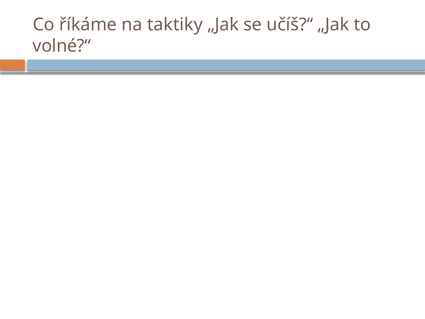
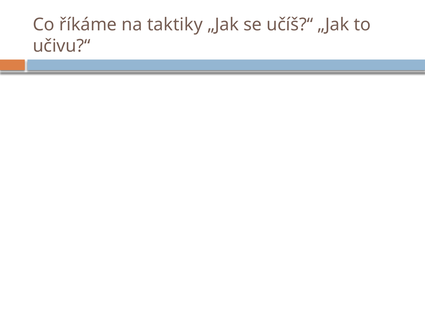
volné?“: volné?“ -> učivu?“
